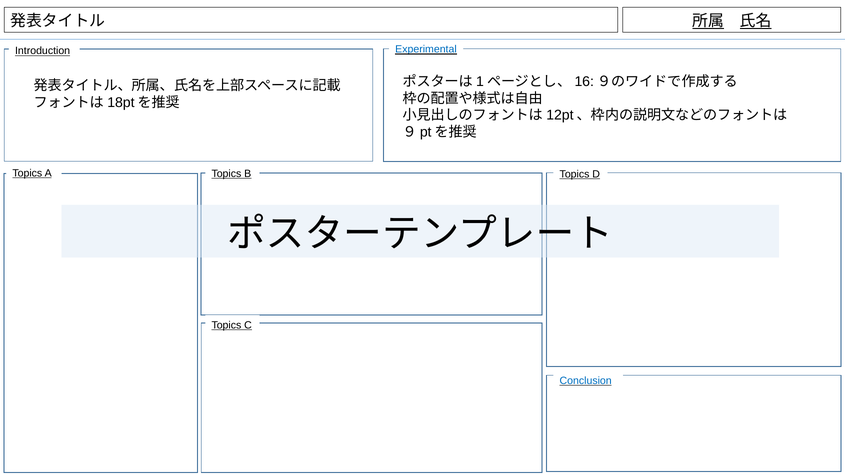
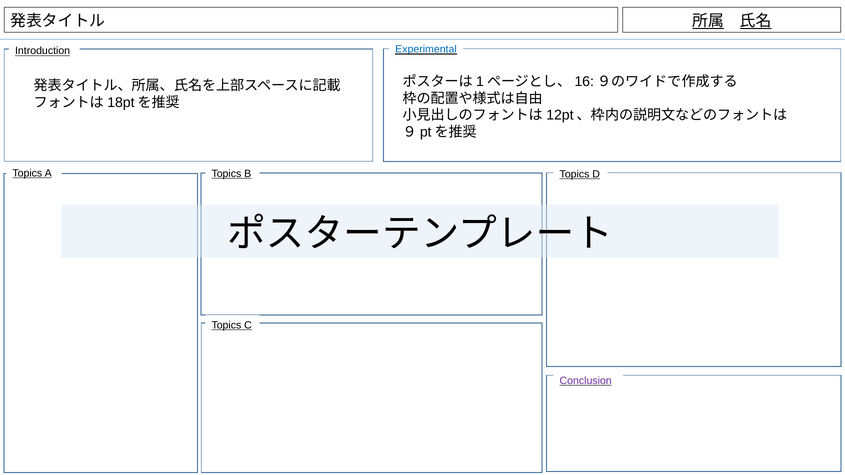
Conclusion colour: blue -> purple
